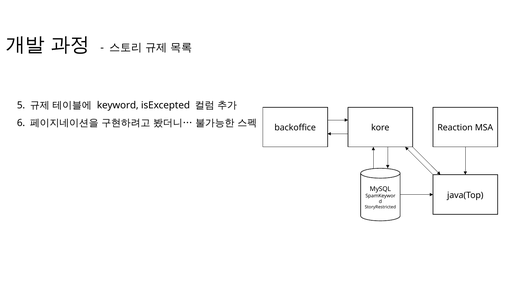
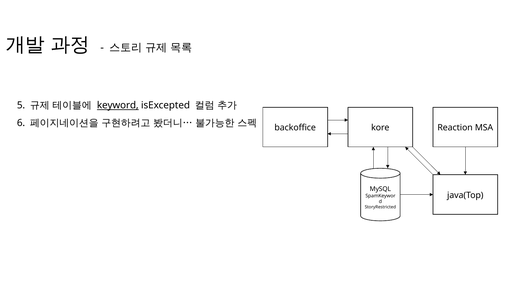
keyword underline: none -> present
